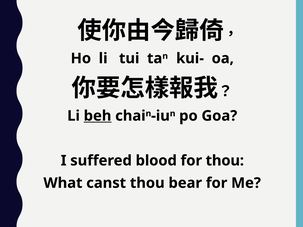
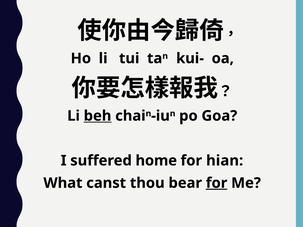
blood: blood -> home
for thou: thou -> hian
for at (217, 183) underline: none -> present
